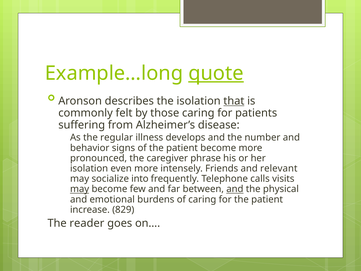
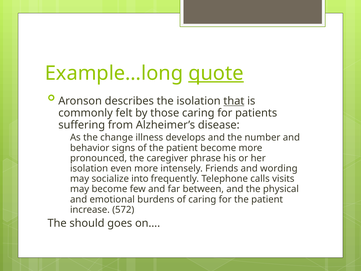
regular: regular -> change
relevant: relevant -> wording
may at (80, 189) underline: present -> none
and at (235, 189) underline: present -> none
829: 829 -> 572
reader: reader -> should
